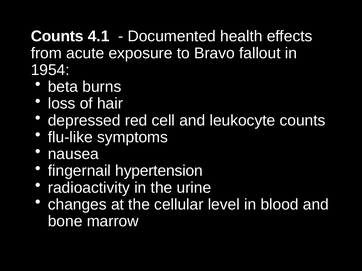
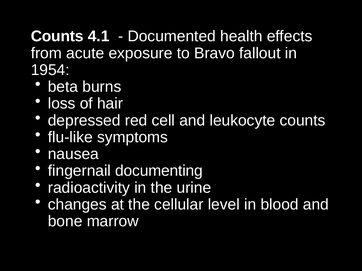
hypertension: hypertension -> documenting
